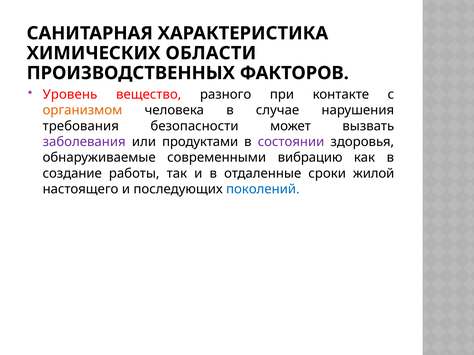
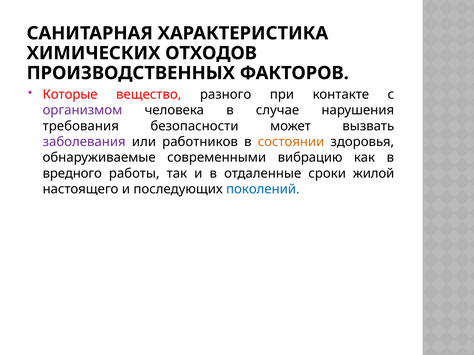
ОБЛАСТИ: ОБЛАСТИ -> ОТХОДОВ
Уровень: Уровень -> Которые
организмом colour: orange -> purple
продуктами: продуктами -> работников
состоянии colour: purple -> orange
создание: создание -> вредного
